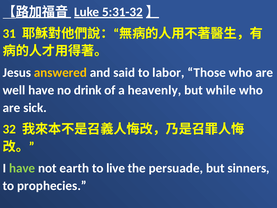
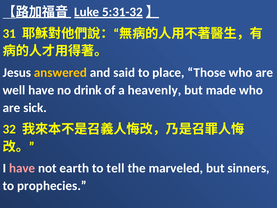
labor: labor -> place
while: while -> made
have at (22, 168) colour: light green -> pink
live: live -> tell
persuade: persuade -> marveled
